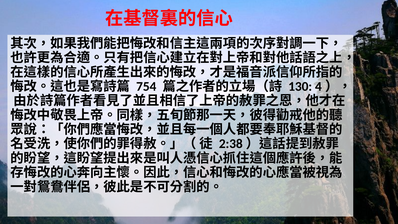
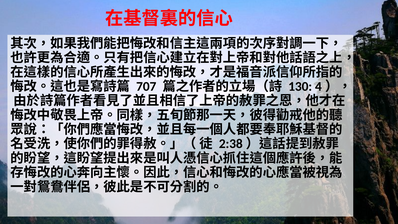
754: 754 -> 707
